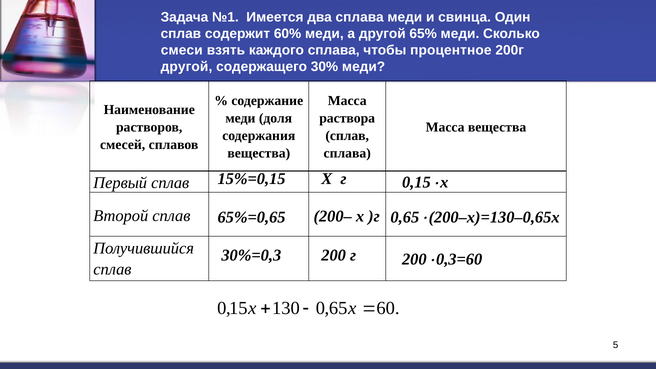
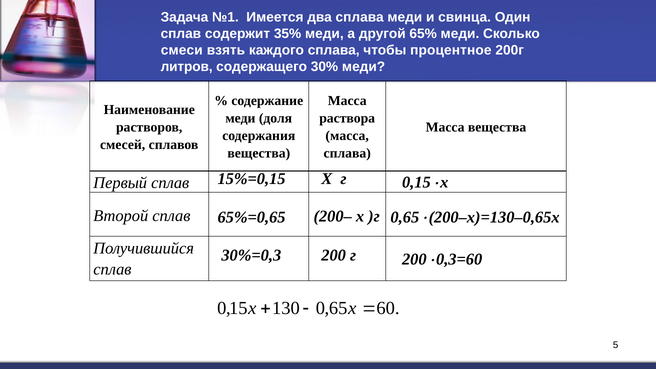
60%: 60% -> 35%
другой at (186, 67): другой -> литров
сплав at (347, 136): сплав -> масса
